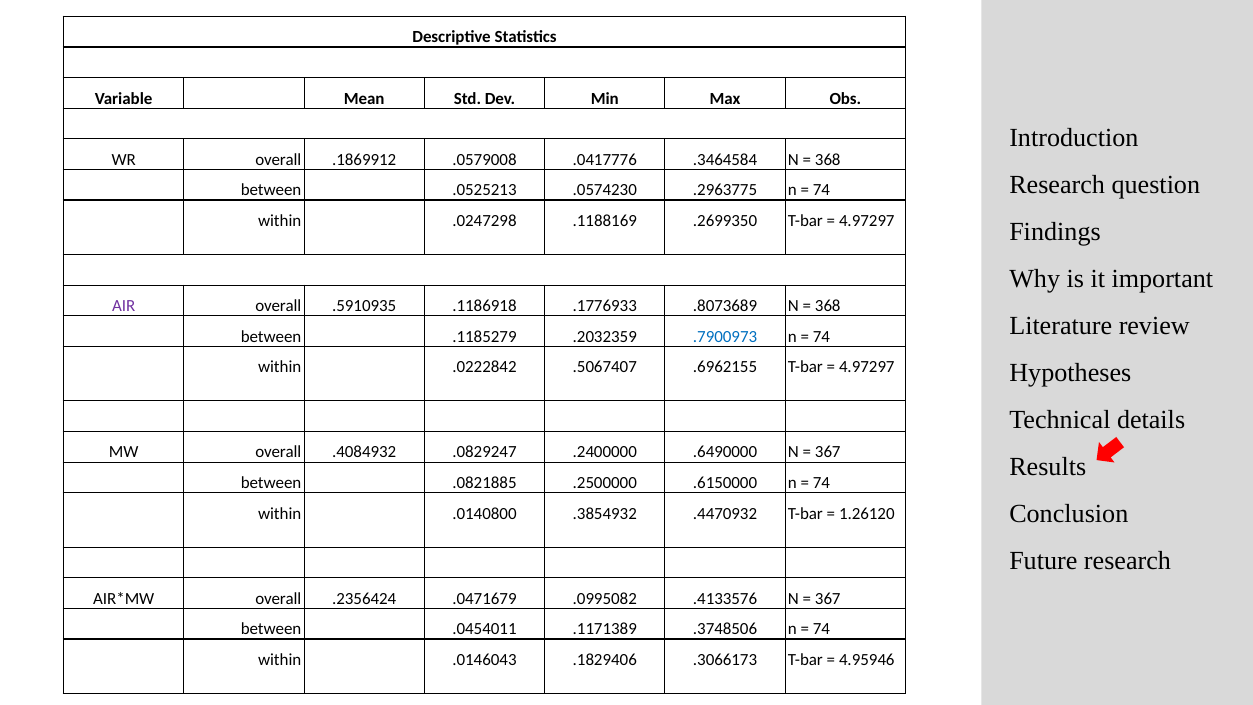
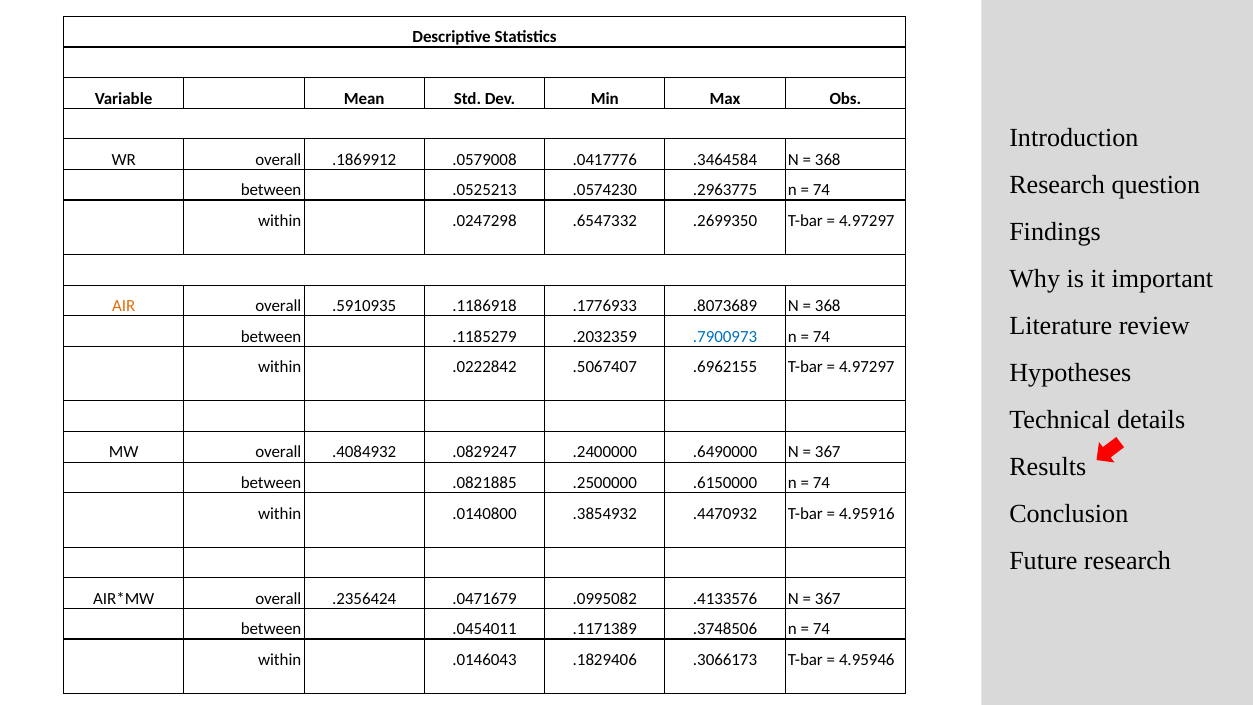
.1188169: .1188169 -> .6547332
AIR colour: purple -> orange
1.26120: 1.26120 -> 4.95916
